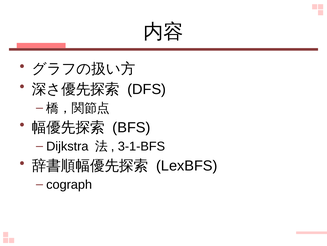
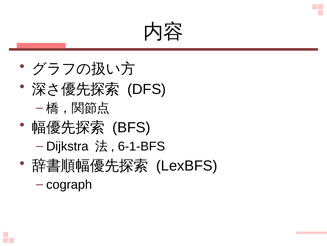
3-1-BFS: 3-1-BFS -> 6-1-BFS
